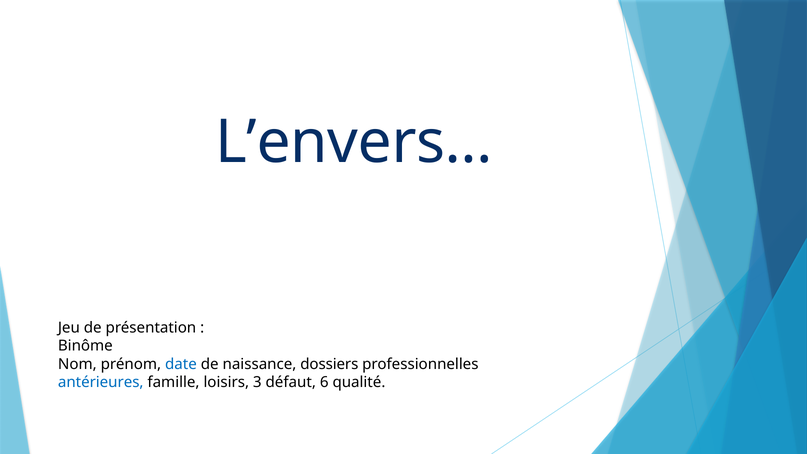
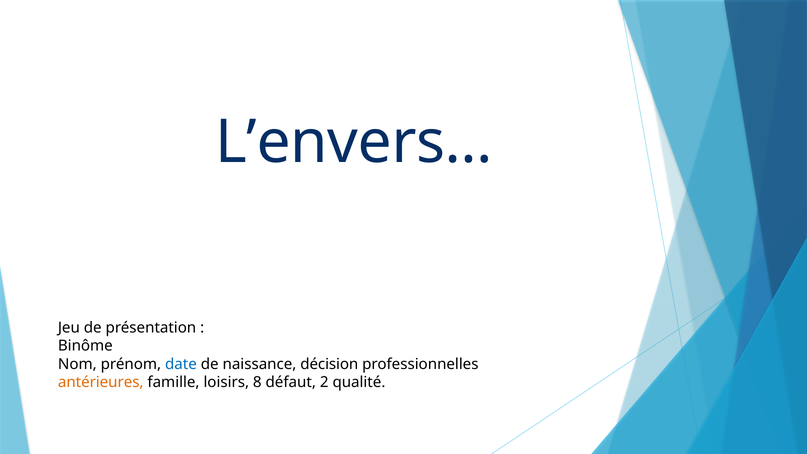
dossiers: dossiers -> décision
antérieures colour: blue -> orange
3: 3 -> 8
6: 6 -> 2
